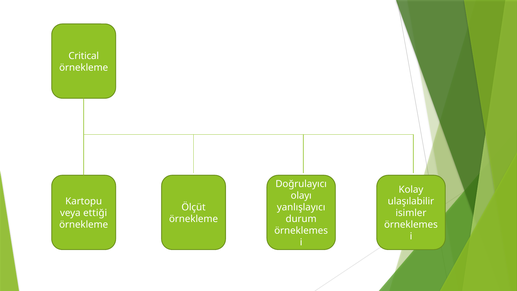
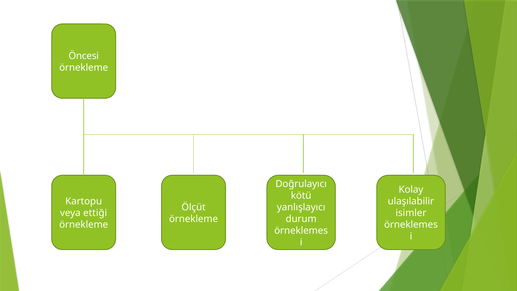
Critical: Critical -> Öncesi
olayı: olayı -> kötü
